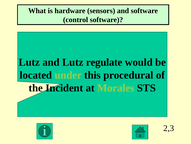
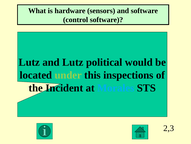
regulate: regulate -> political
procedural: procedural -> inspections
Morales colour: light green -> light blue
